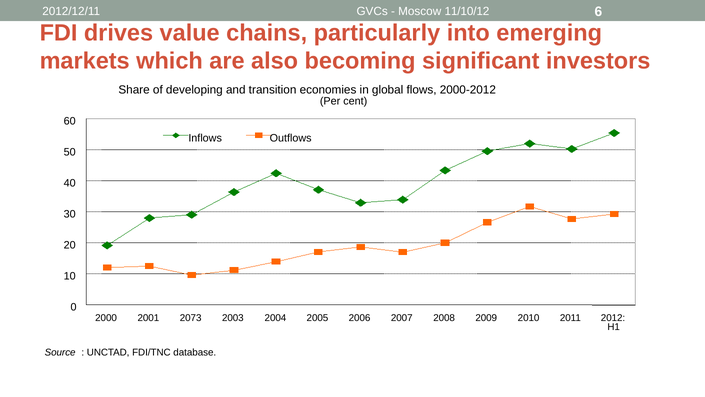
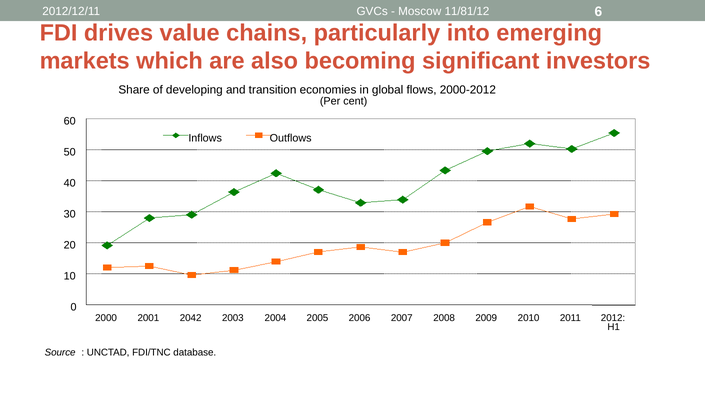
11/10/12: 11/10/12 -> 11/81/12
2073: 2073 -> 2042
